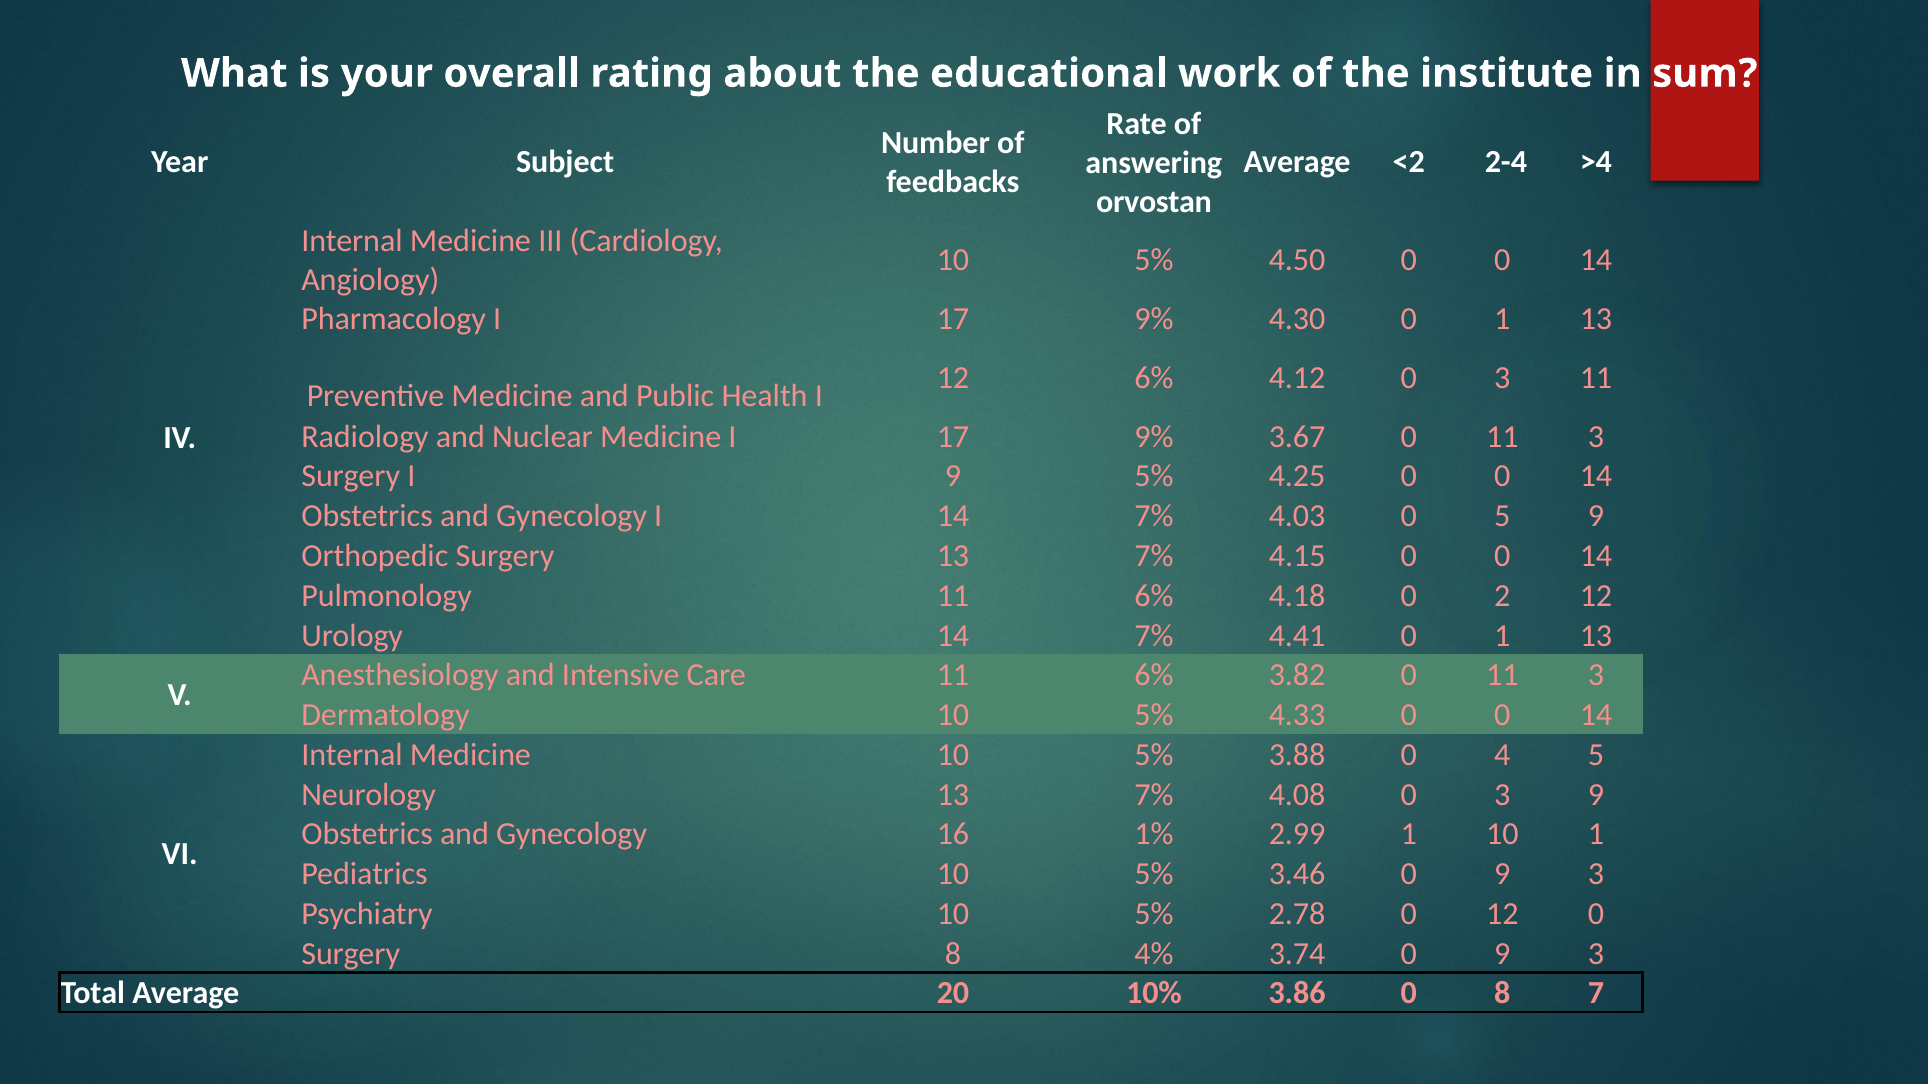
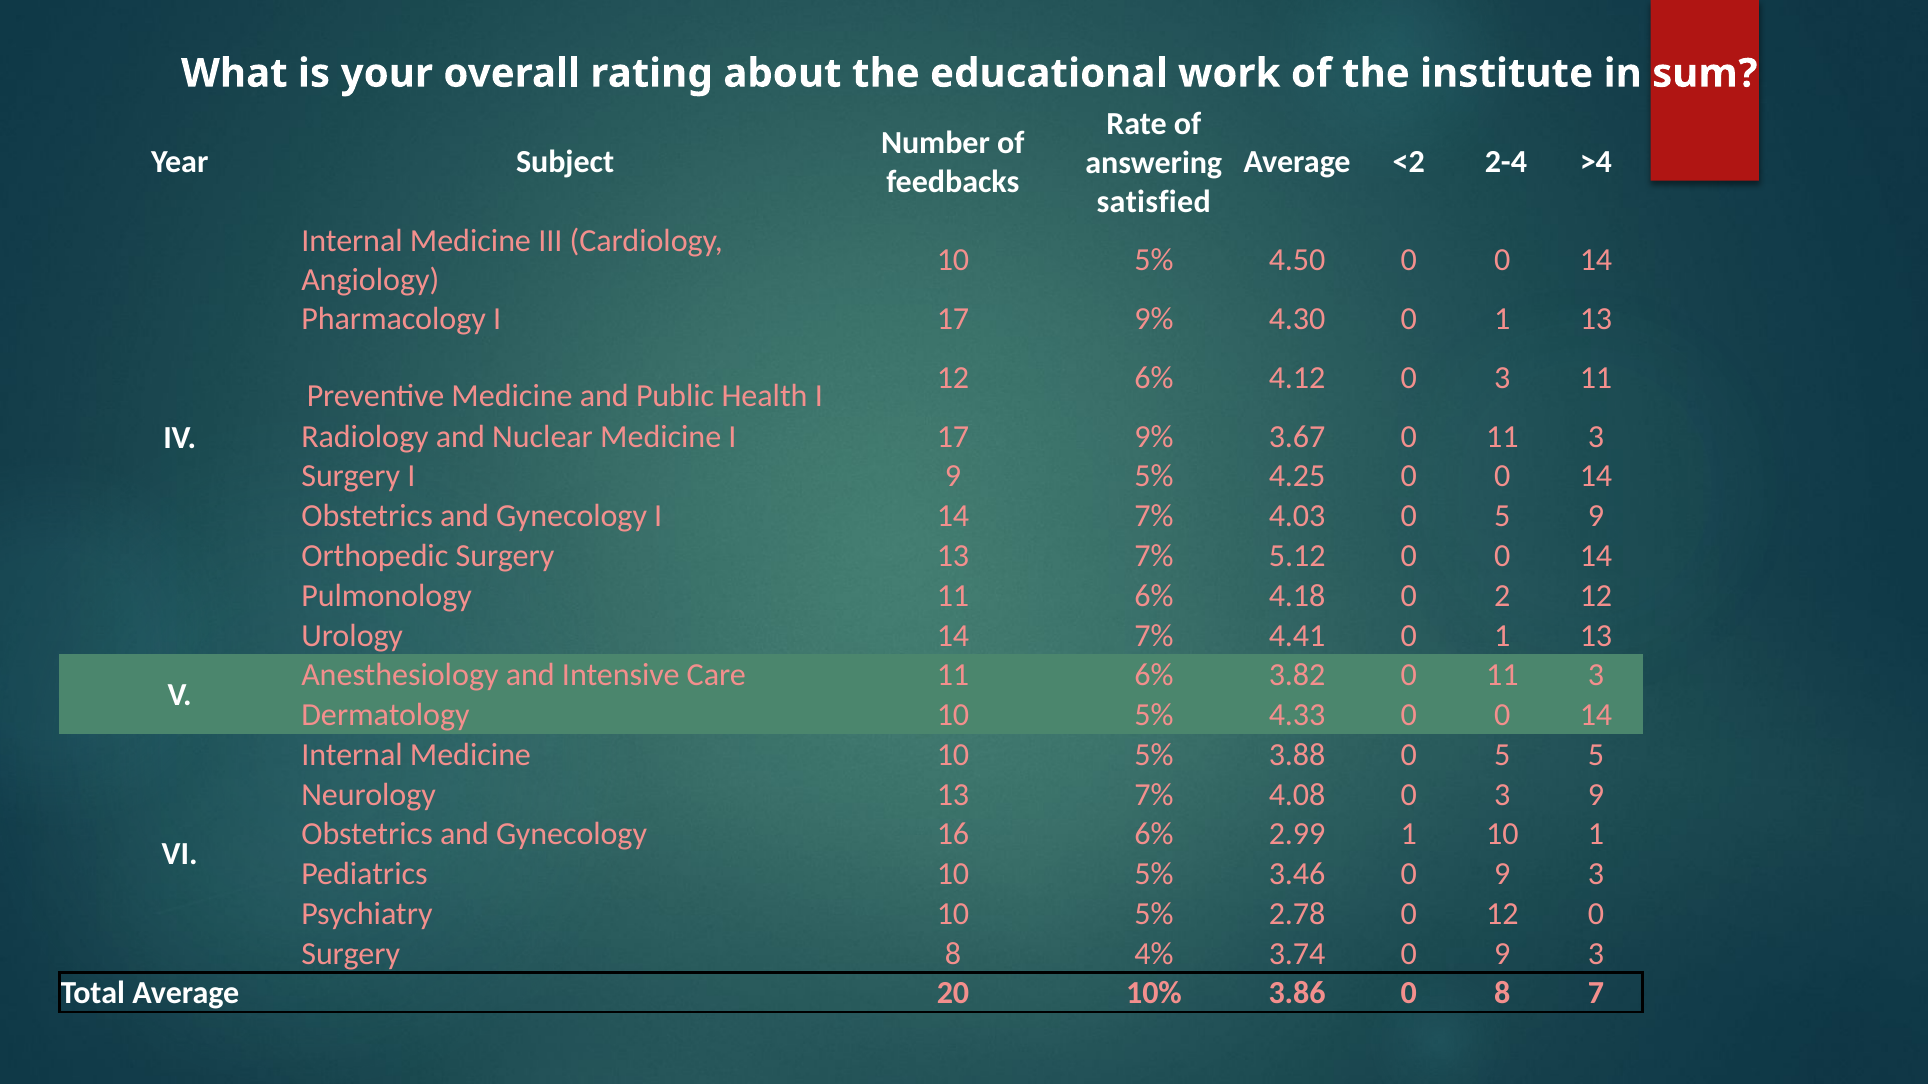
orvostan: orvostan -> satisfied
4.15: 4.15 -> 5.12
3.88 0 4: 4 -> 5
16 1%: 1% -> 6%
